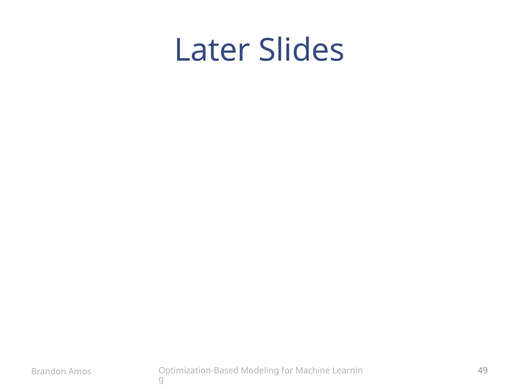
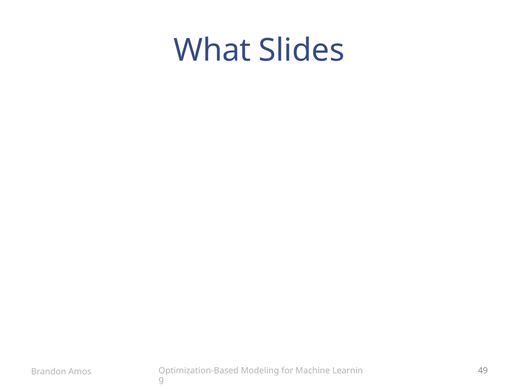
Later: Later -> What
